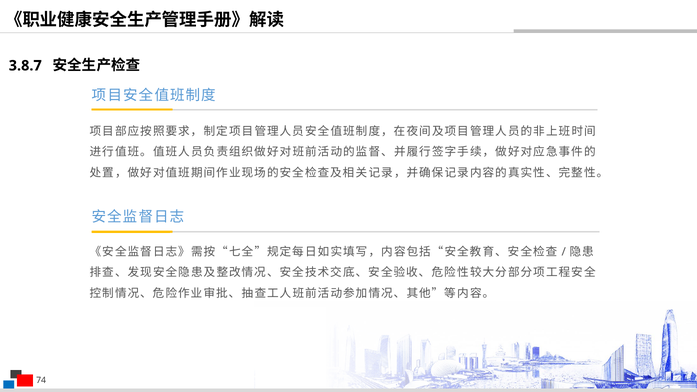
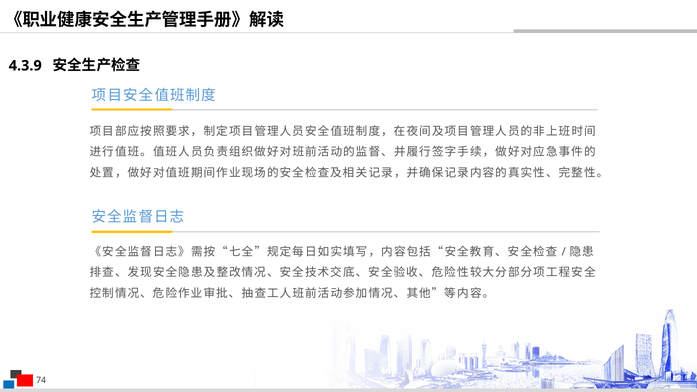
3.8.7: 3.8.7 -> 4.3.9
